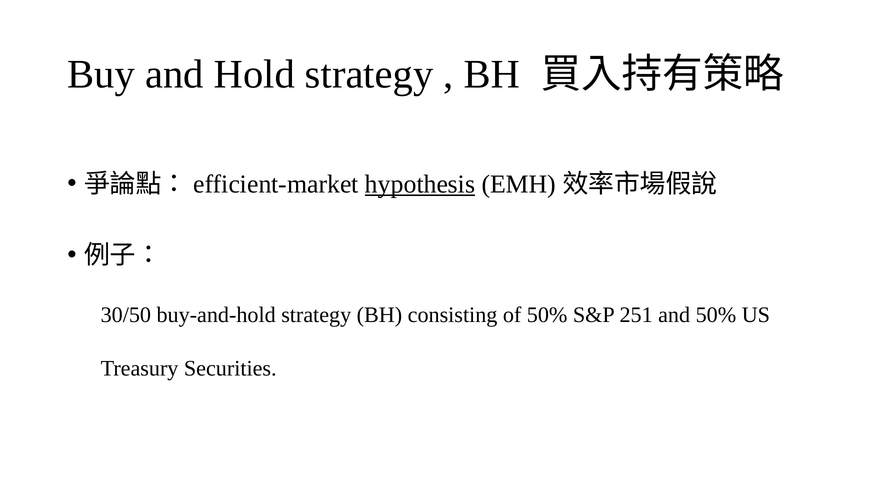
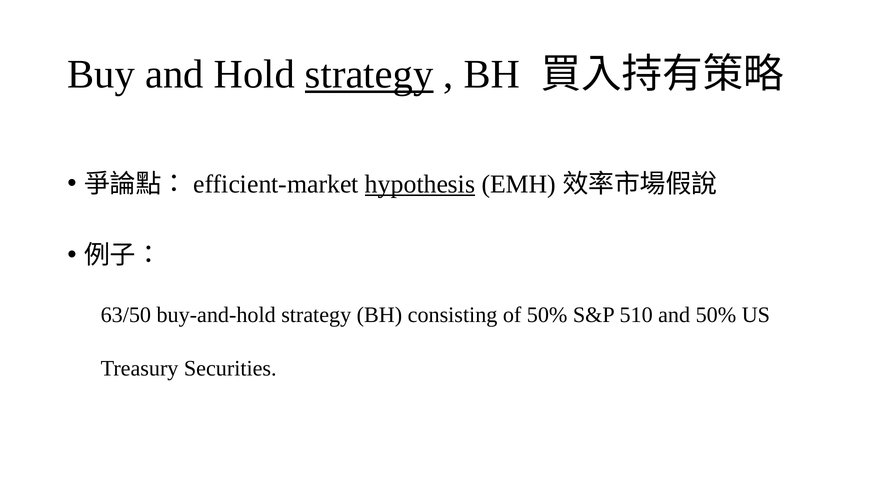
strategy at (369, 74) underline: none -> present
30/50: 30/50 -> 63/50
251: 251 -> 510
